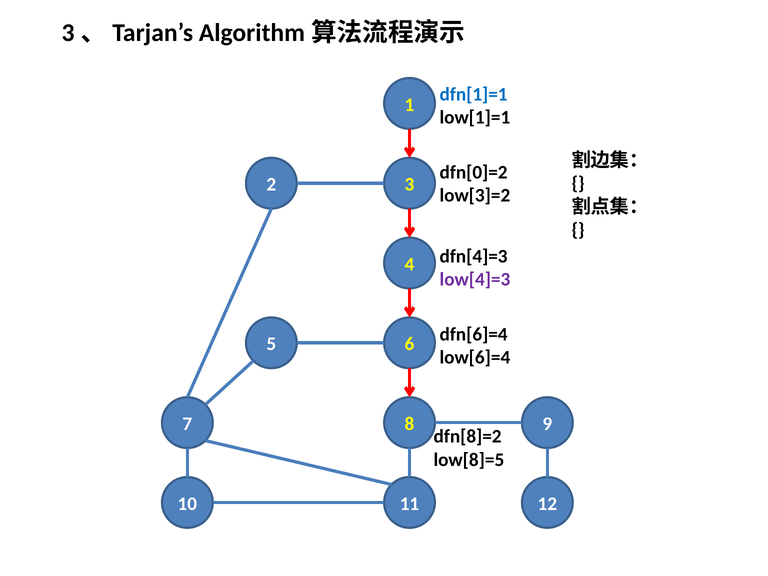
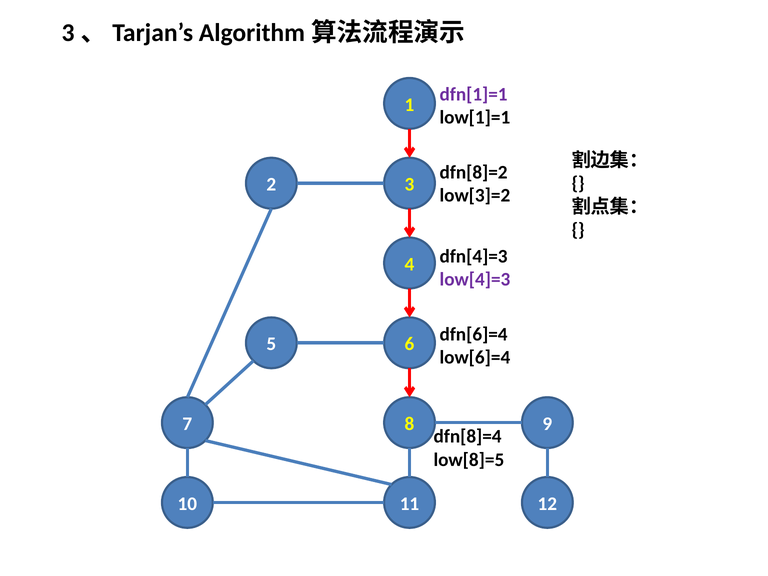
dfn[1]=1 colour: blue -> purple
dfn[0]=2: dfn[0]=2 -> dfn[8]=2
dfn[8]=2: dfn[8]=2 -> dfn[8]=4
